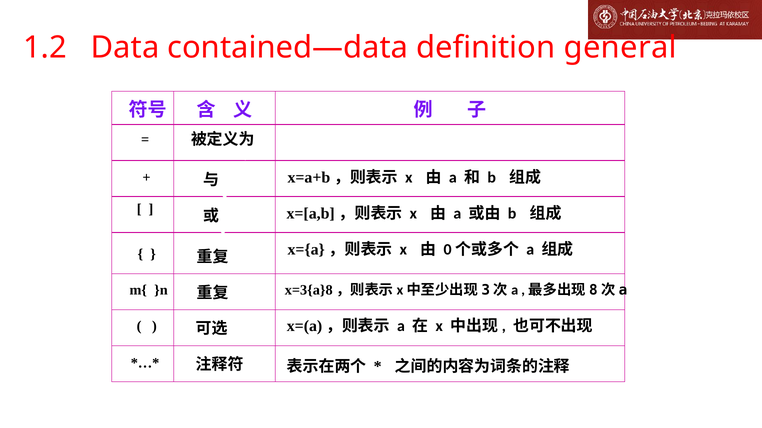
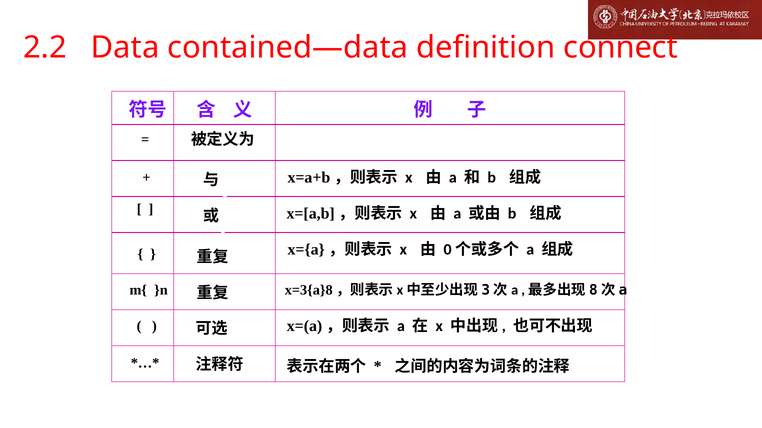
1.2: 1.2 -> 2.2
general: general -> connect
